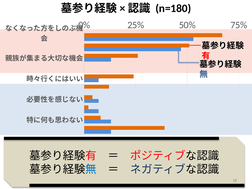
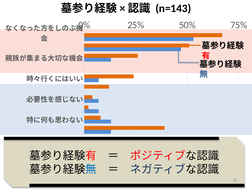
n=180: n=180 -> n=143
